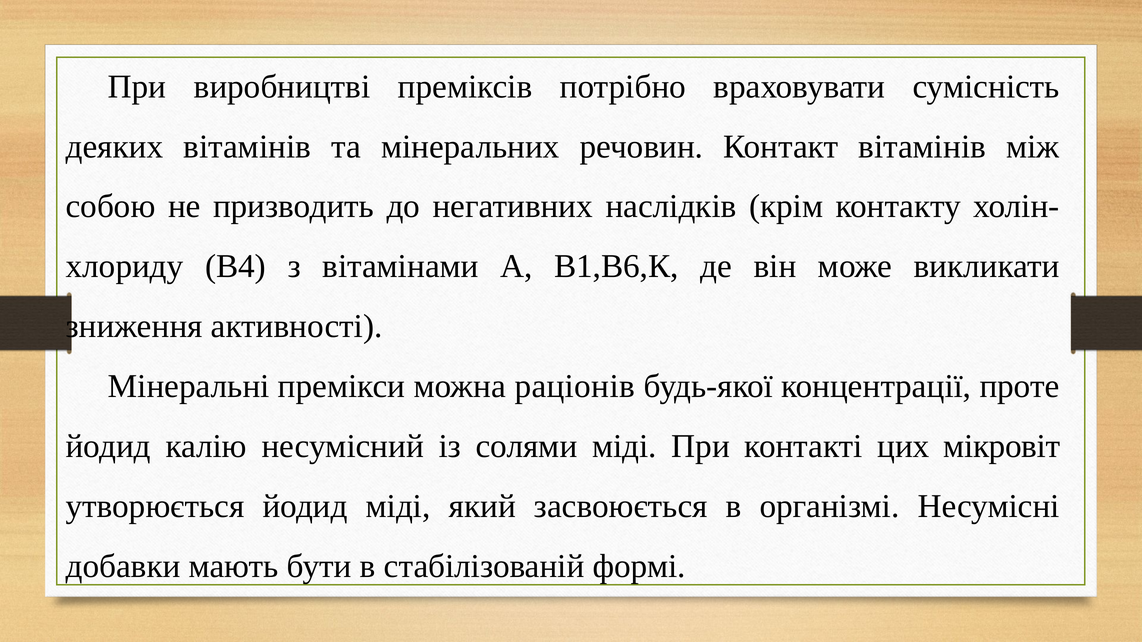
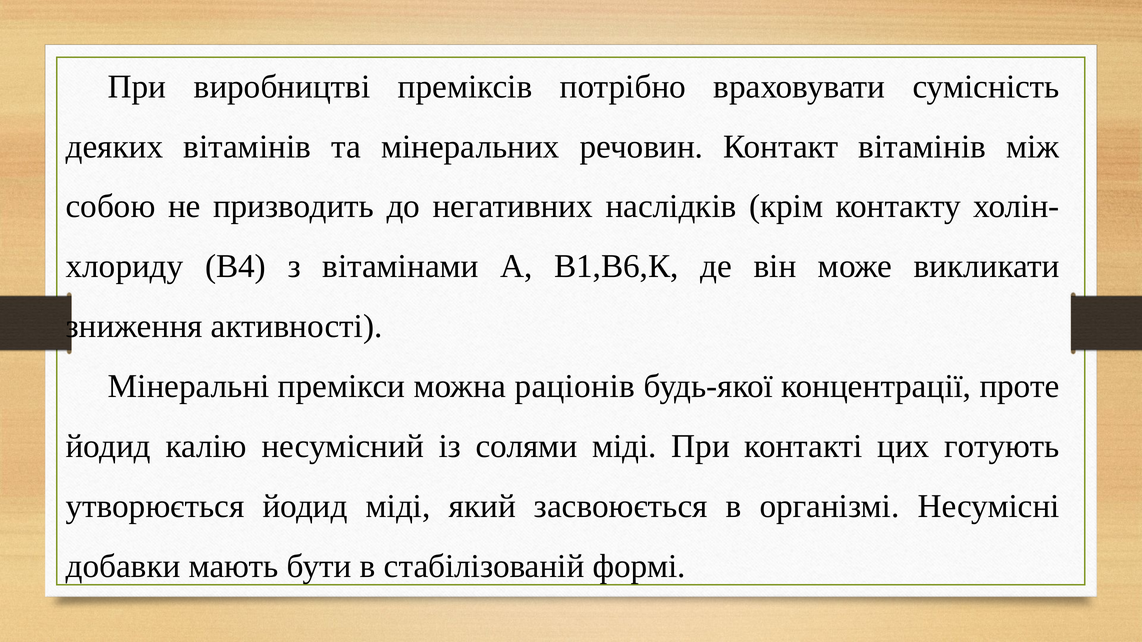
мікровіт: мікровіт -> готують
